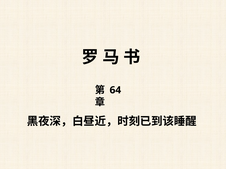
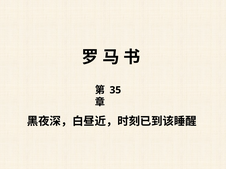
64: 64 -> 35
